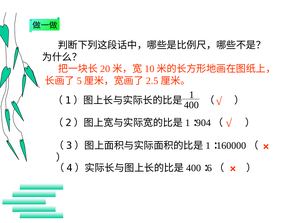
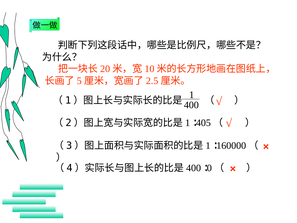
904: 904 -> 405
6: 6 -> 0
